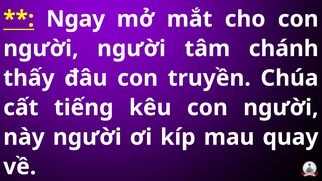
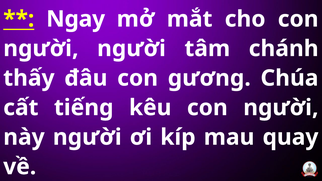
truyền: truyền -> gương
